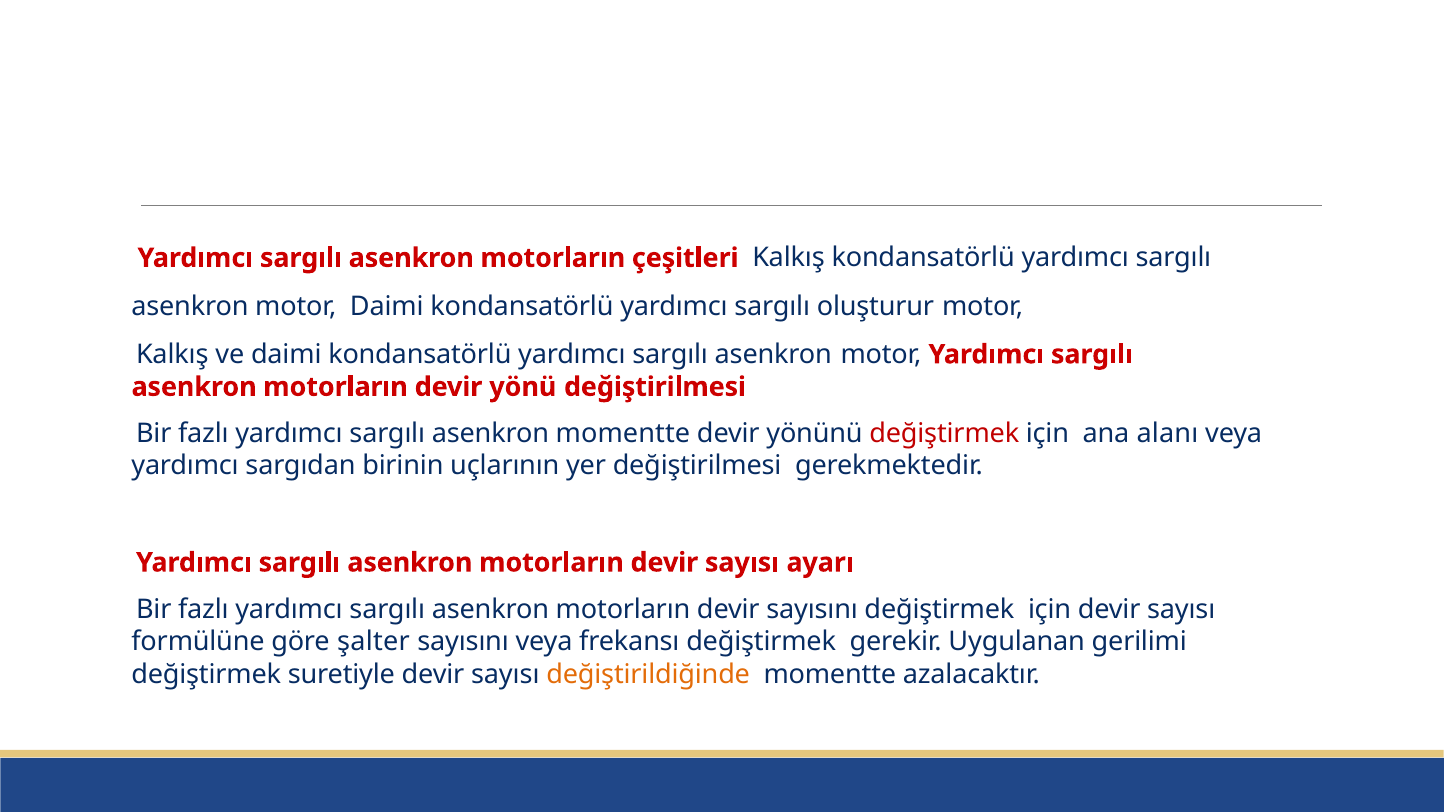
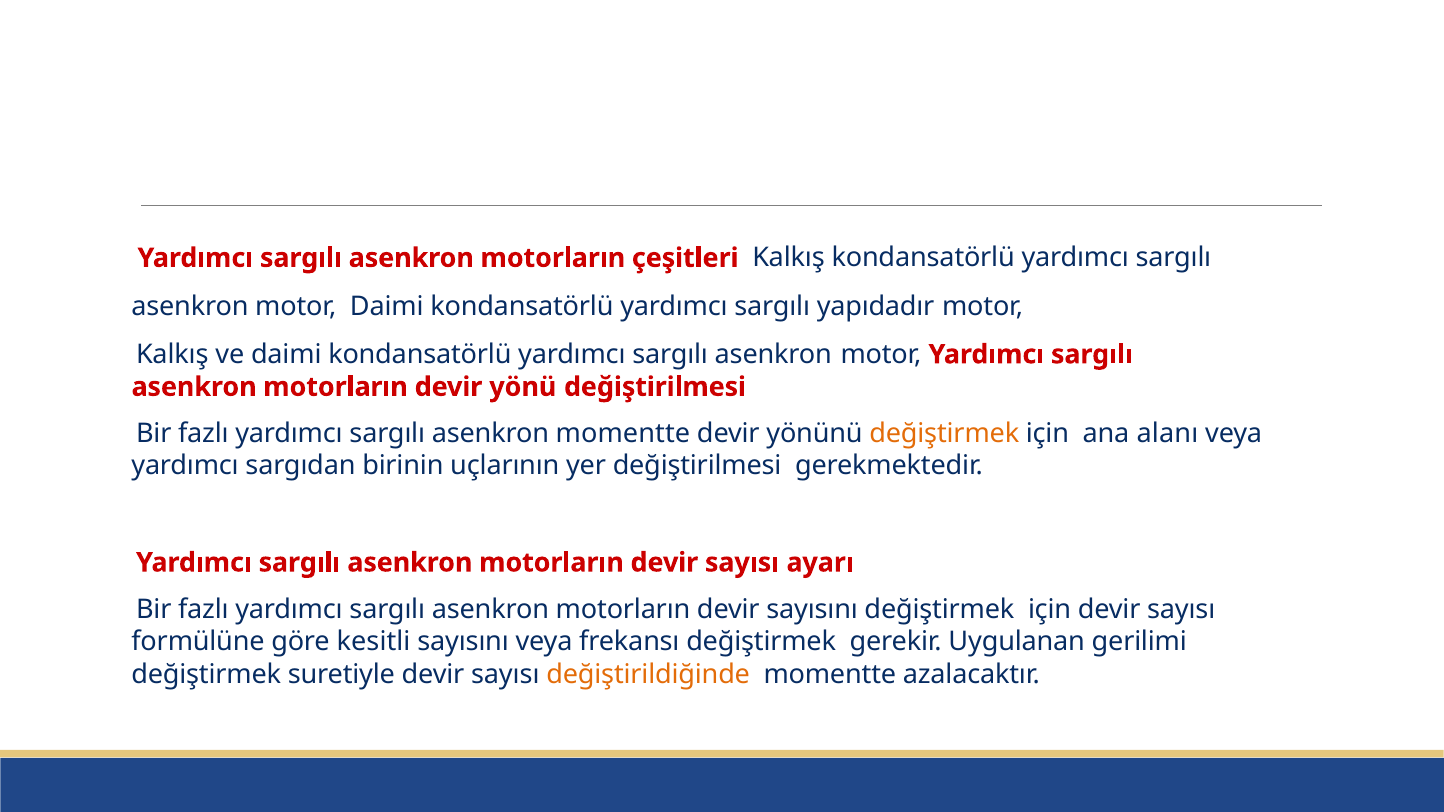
oluşturur: oluşturur -> yapıdadır
değiştirmek at (944, 434) colour: red -> orange
şalter: şalter -> kesitli
